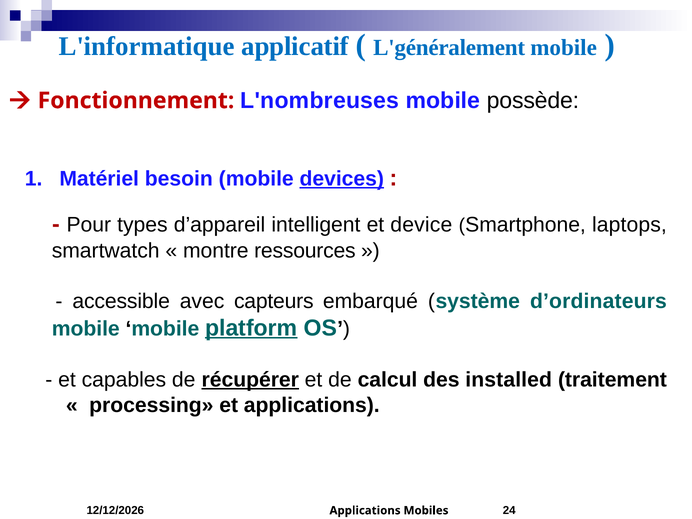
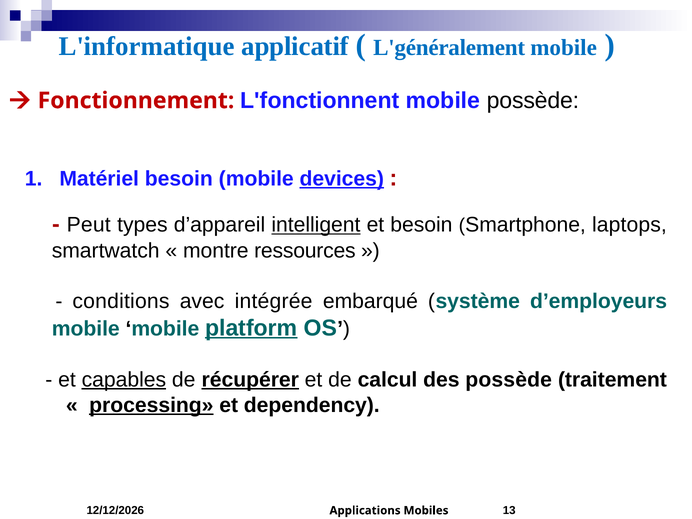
L'nombreuses: L'nombreuses -> L'fonctionnent
Pour: Pour -> Peut
intelligent underline: none -> present
et device: device -> besoin
accessible: accessible -> conditions
capteurs: capteurs -> intégrée
d’ordinateurs: d’ordinateurs -> d’employeurs
capables underline: none -> present
des installed: installed -> possède
processing underline: none -> present
et applications: applications -> dependency
24: 24 -> 13
